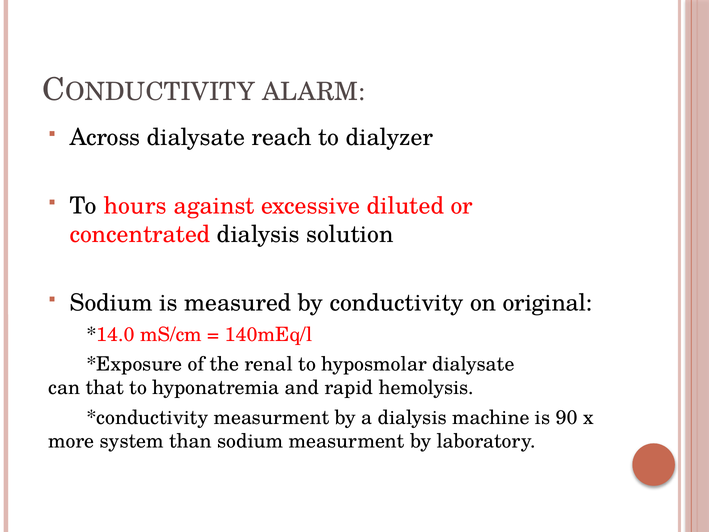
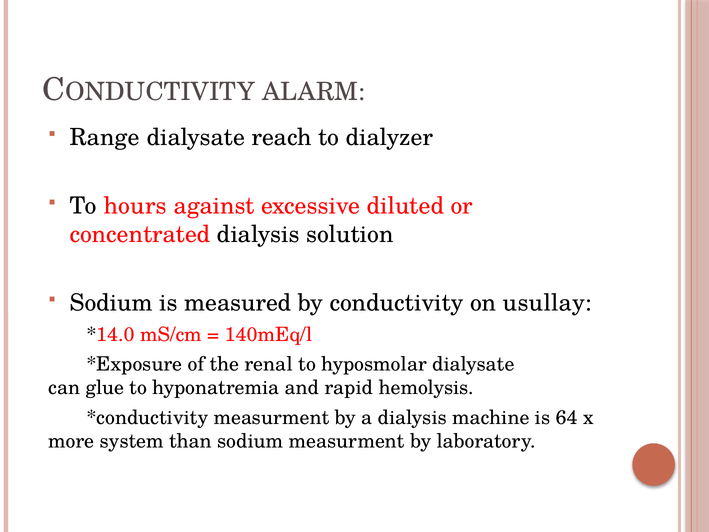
Across: Across -> Range
original: original -> usullay
that: that -> glue
90: 90 -> 64
